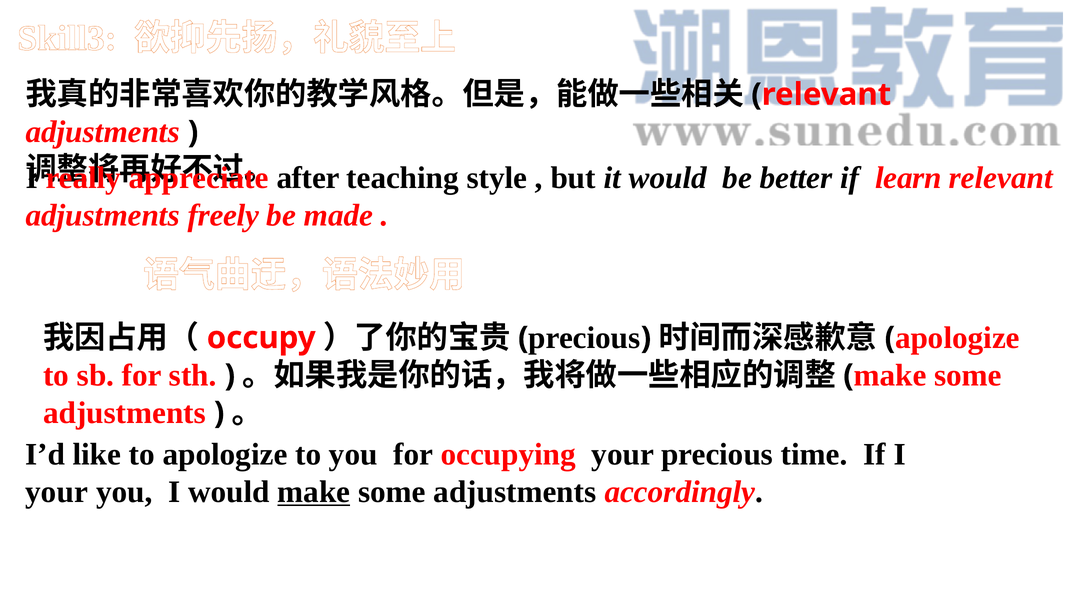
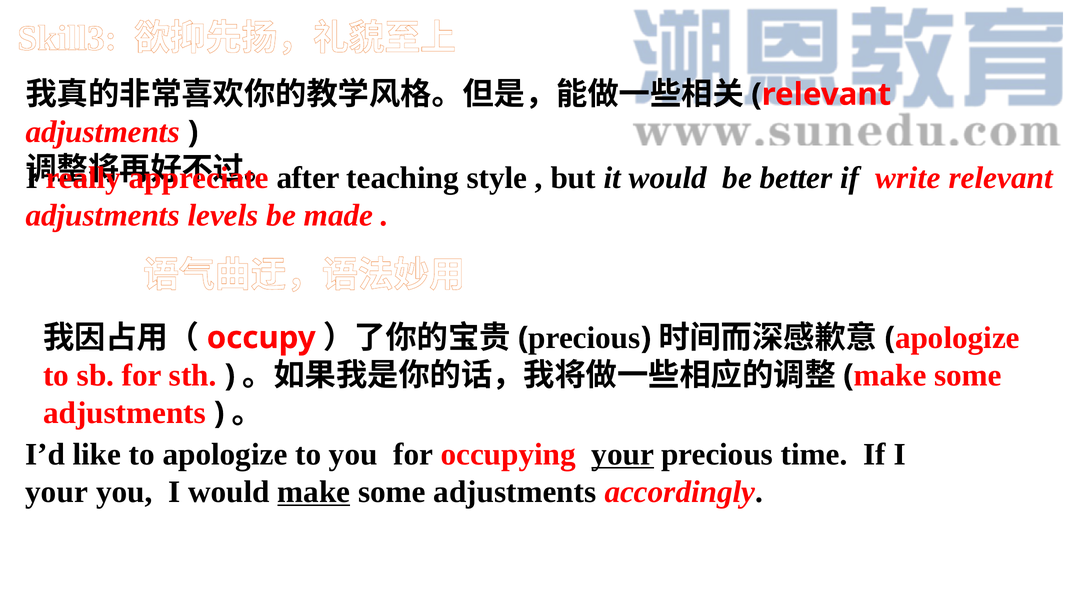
learn: learn -> write
freely: freely -> levels
your at (623, 454) underline: none -> present
